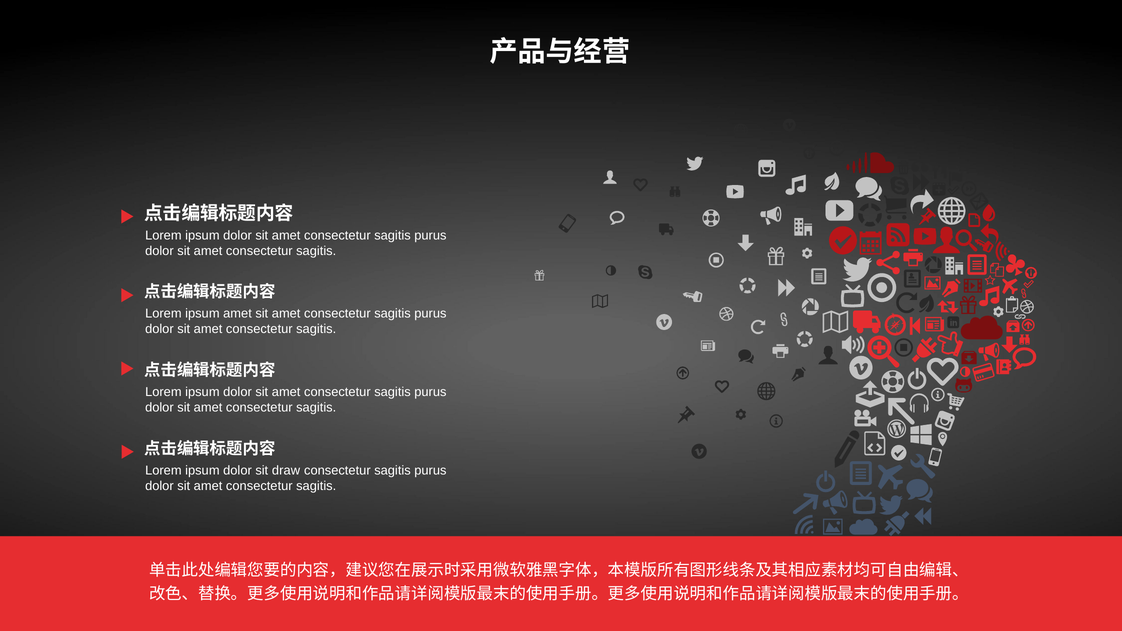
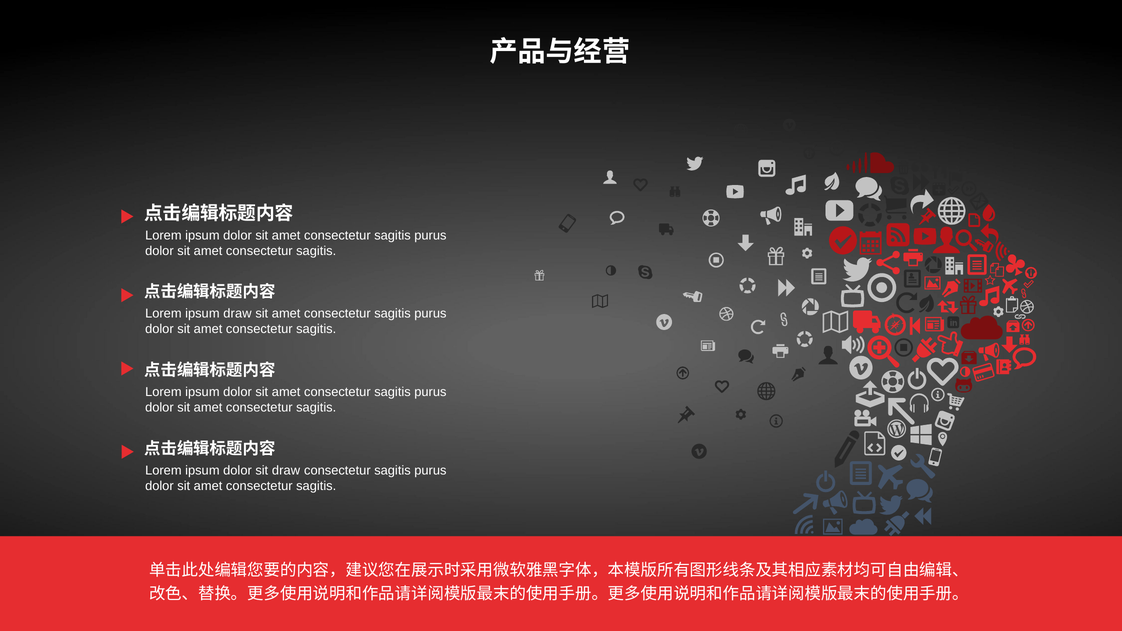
ipsum amet: amet -> draw
